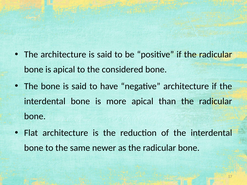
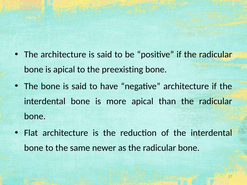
considered: considered -> preexisting
